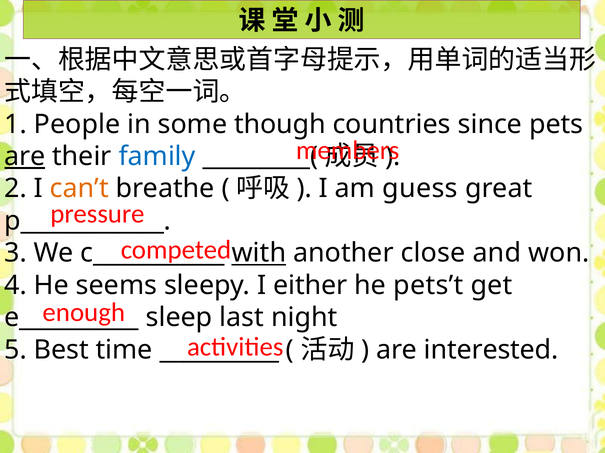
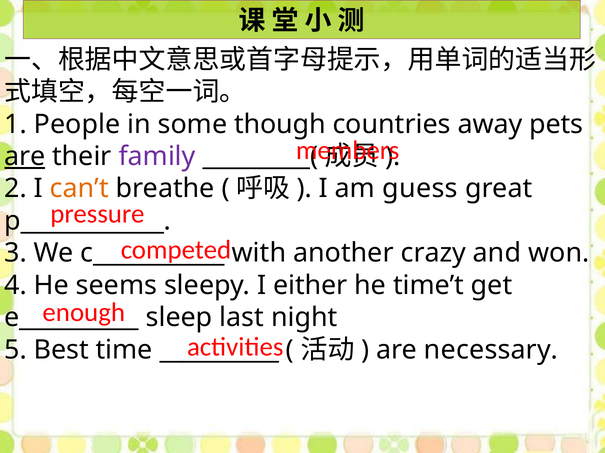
since: since -> away
family colour: blue -> purple
with underline: present -> none
close: close -> crazy
pets’t: pets’t -> time’t
interested: interested -> necessary
